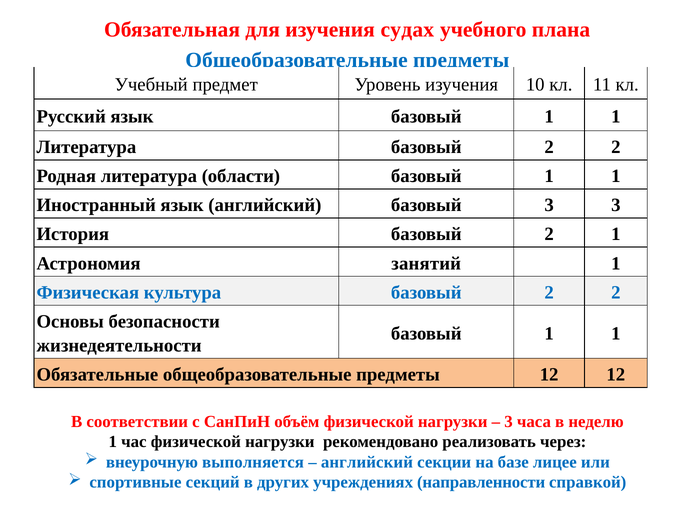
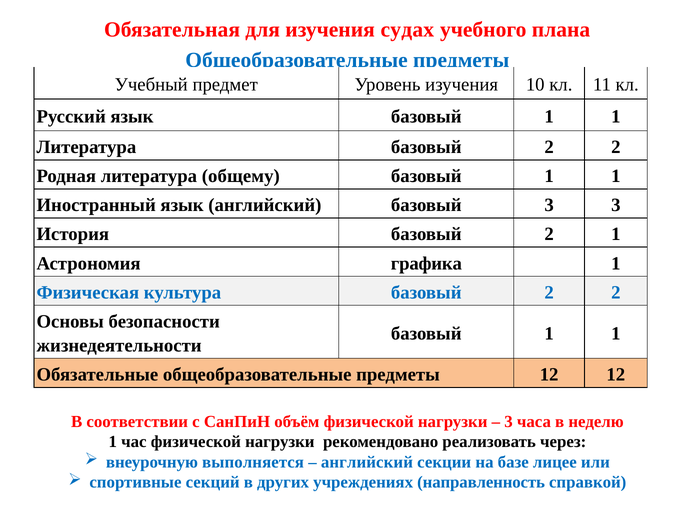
области: области -> общему
занятий: занятий -> графика
направленности: направленности -> направленность
